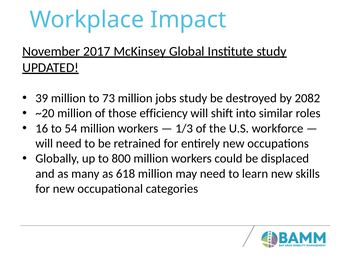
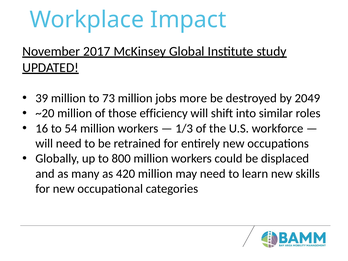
jobs study: study -> more
2082: 2082 -> 2049
618: 618 -> 420
